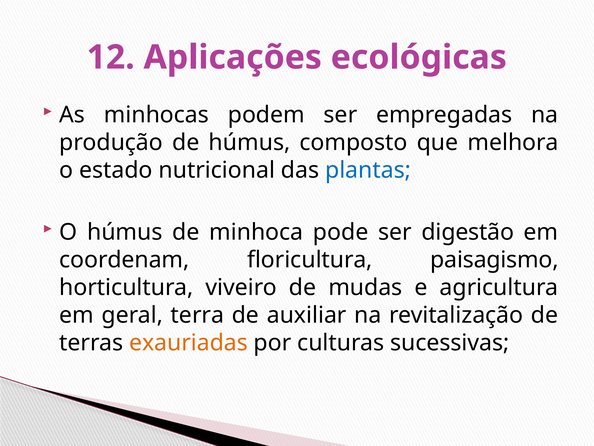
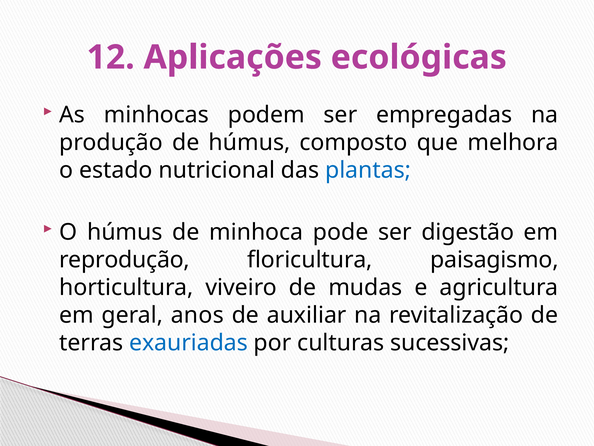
coordenam: coordenam -> reprodução
terra: terra -> anos
exauriadas colour: orange -> blue
